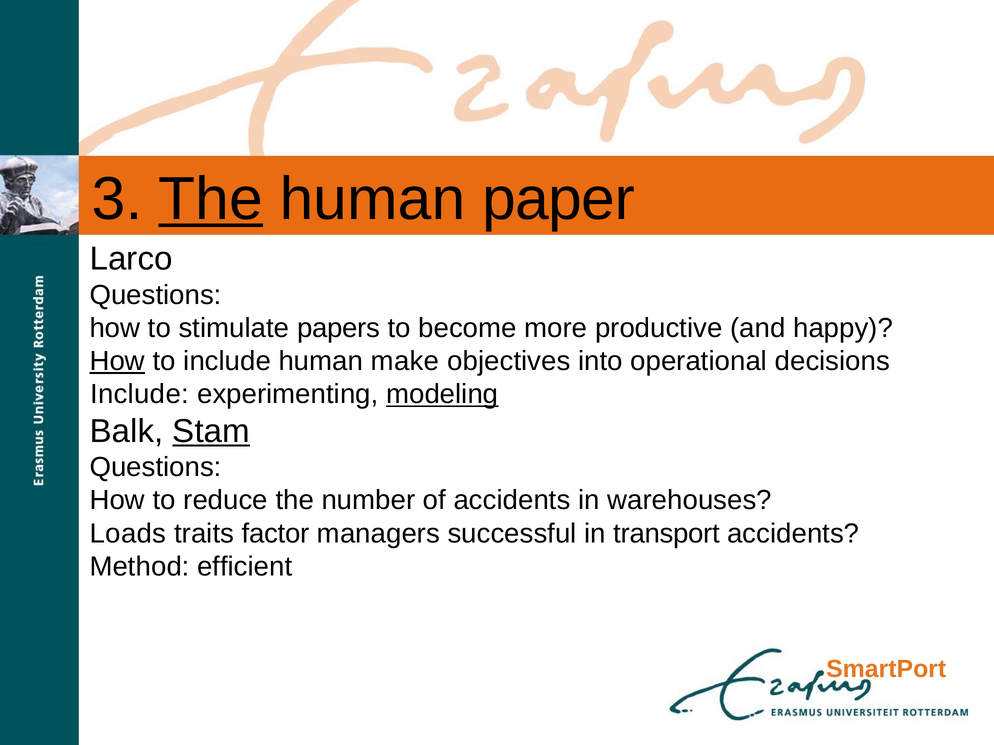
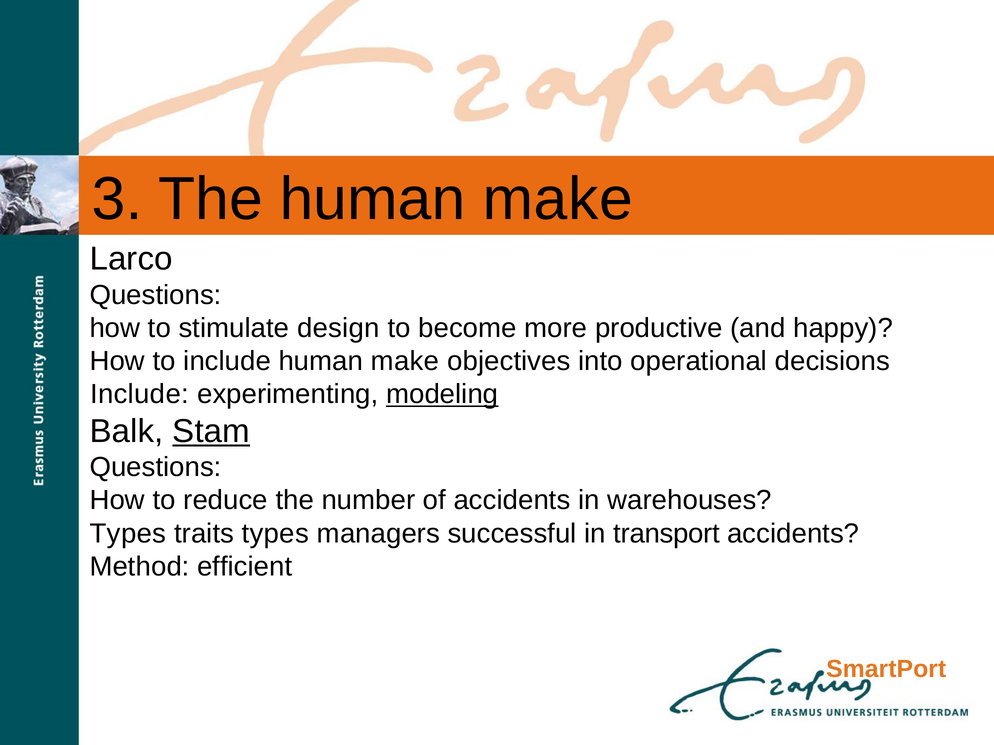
The at (211, 199) underline: present -> none
paper at (558, 199): paper -> make
papers: papers -> design
How at (117, 361) underline: present -> none
Loads at (128, 534): Loads -> Types
traits factor: factor -> types
